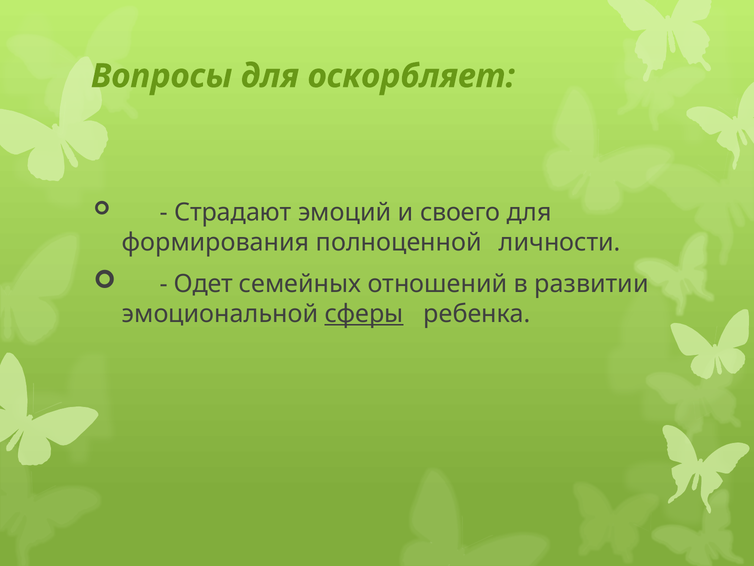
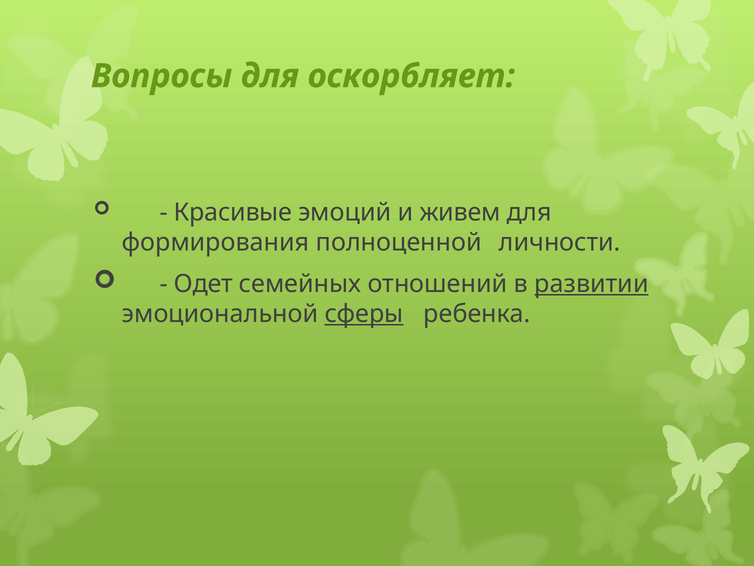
Страдают: Страдают -> Красивые
своего: своего -> живем
развитии underline: none -> present
